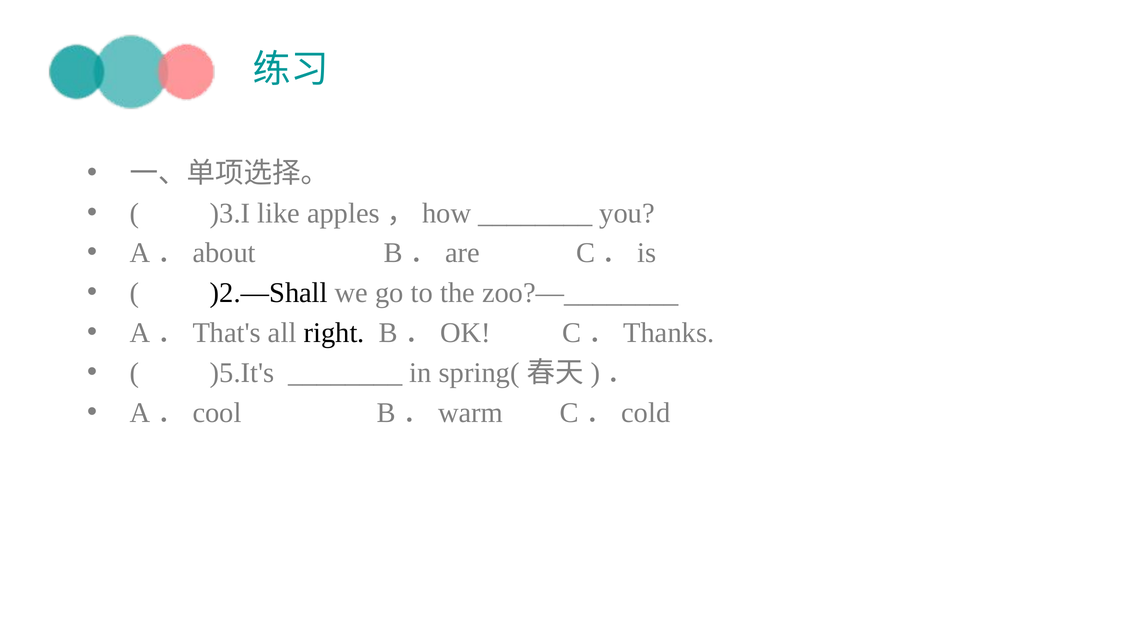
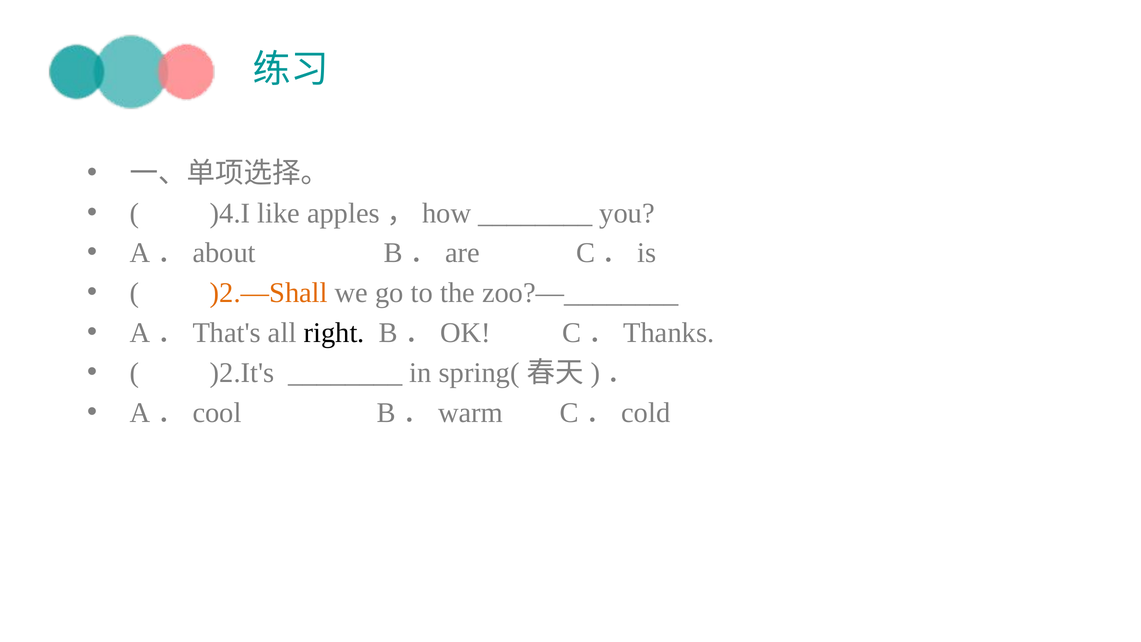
)3.I: )3.I -> )4.I
)2.—Shall colour: black -> orange
)5.It's: )5.It's -> )2.It's
